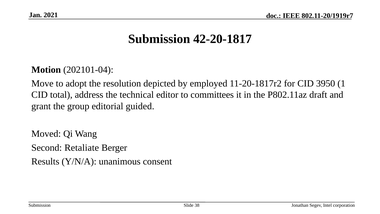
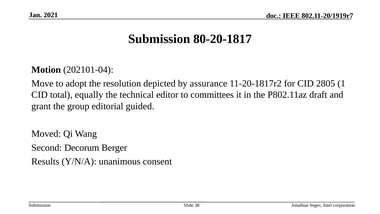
42-20-1817: 42-20-1817 -> 80-20-1817
employed: employed -> assurance
3950: 3950 -> 2805
address: address -> equally
Retaliate: Retaliate -> Decorum
